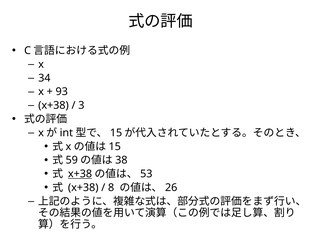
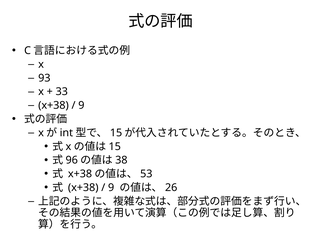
34: 34 -> 93
93: 93 -> 33
3 at (81, 106): 3 -> 9
59: 59 -> 96
x+38 at (80, 174) underline: present -> none
8 at (111, 188): 8 -> 9
